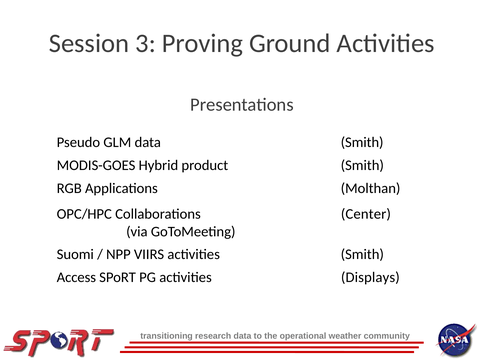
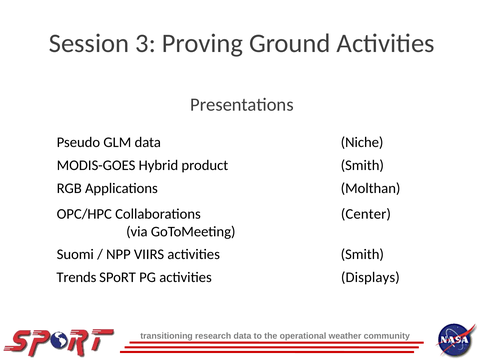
data Smith: Smith -> Niche
Access: Access -> Trends
